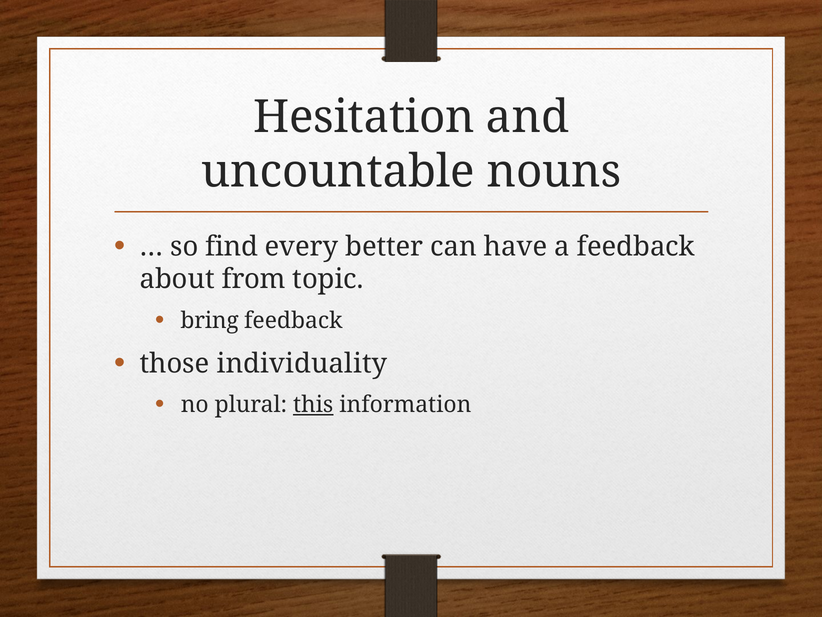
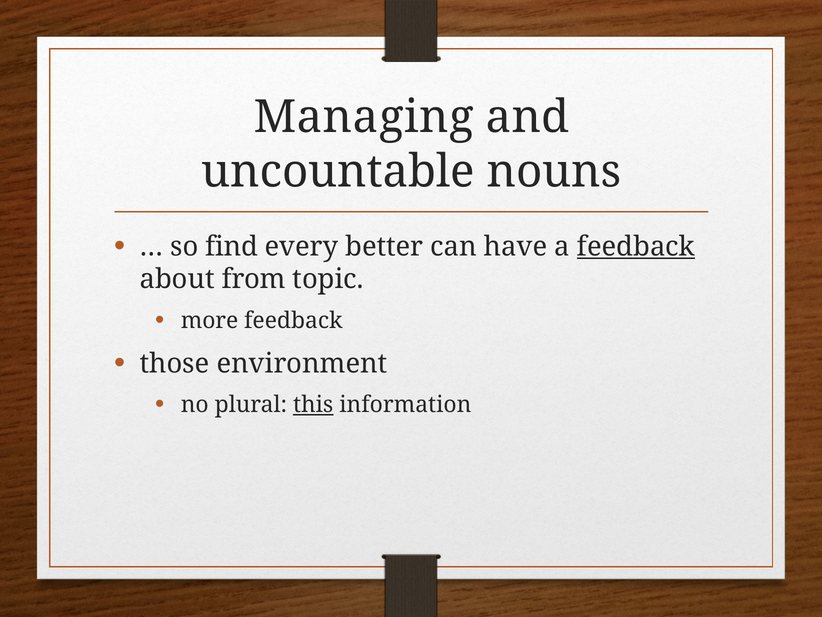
Hesitation: Hesitation -> Managing
feedback at (636, 246) underline: none -> present
bring: bring -> more
individuality: individuality -> environment
